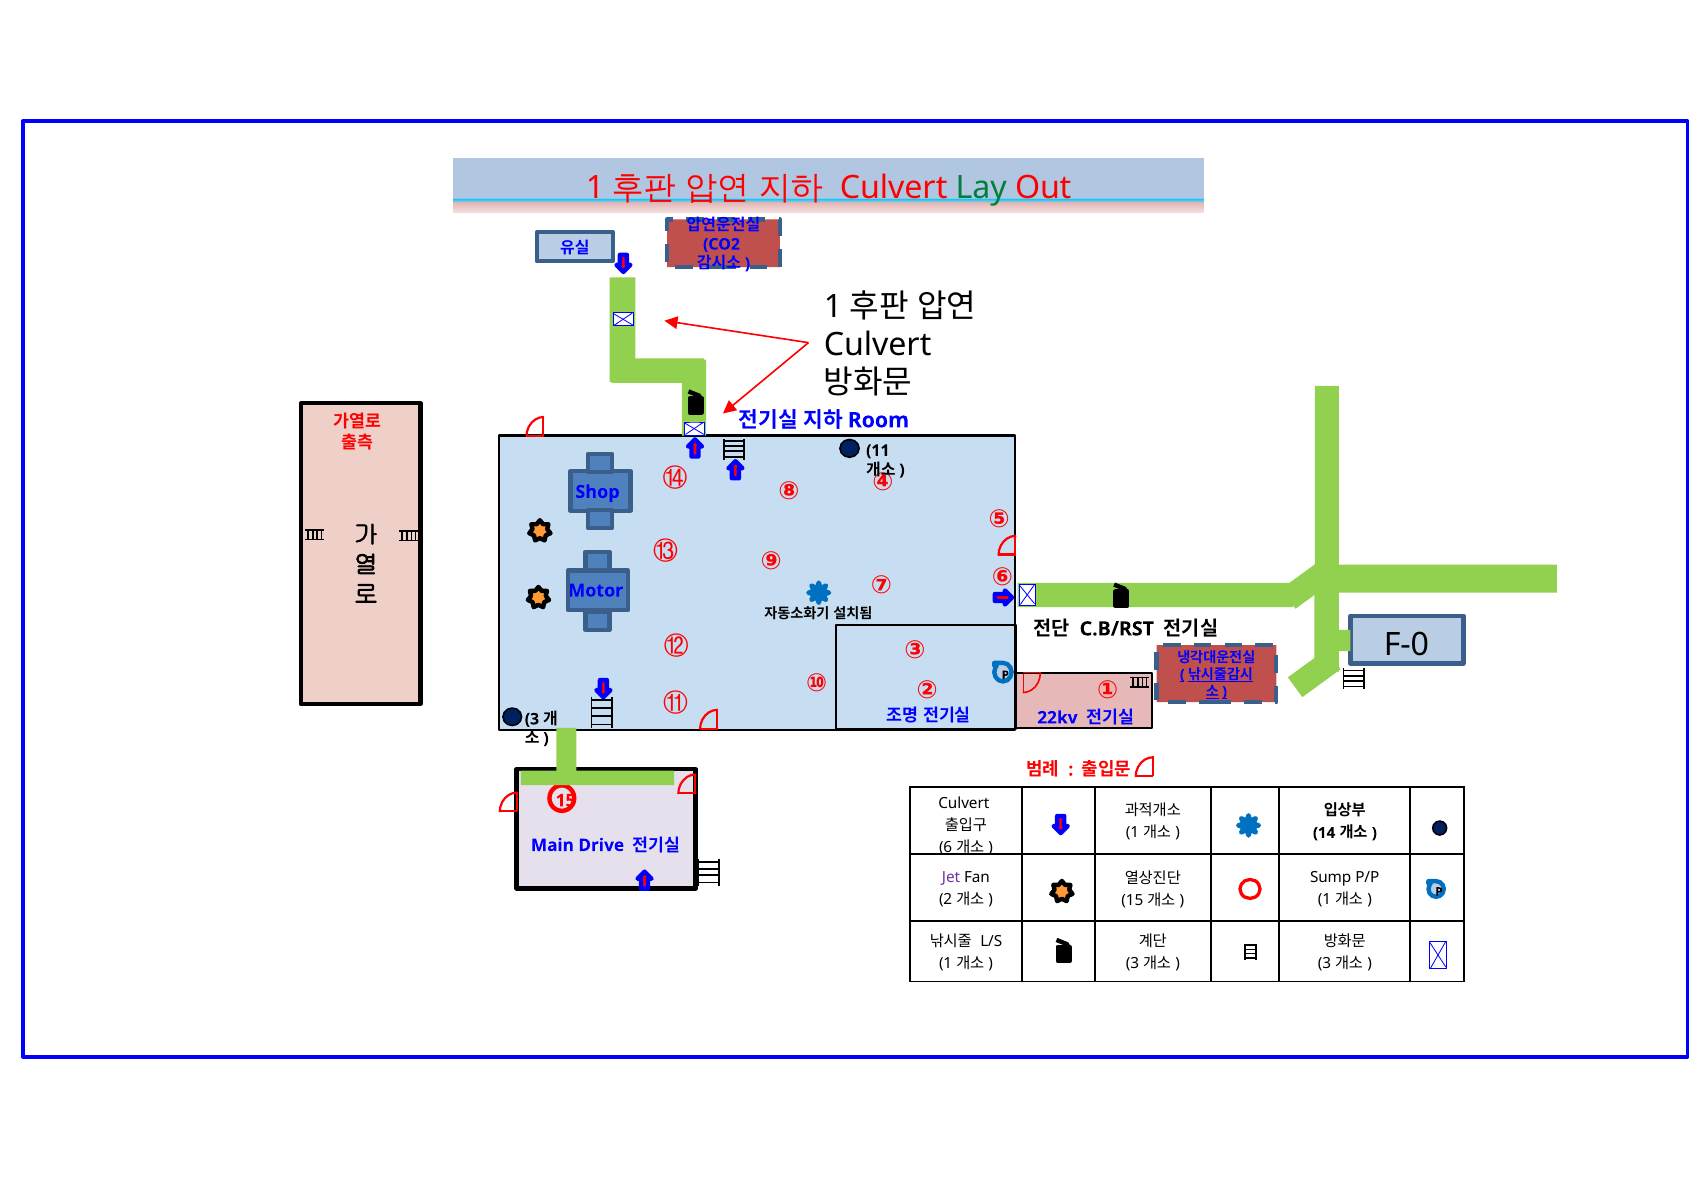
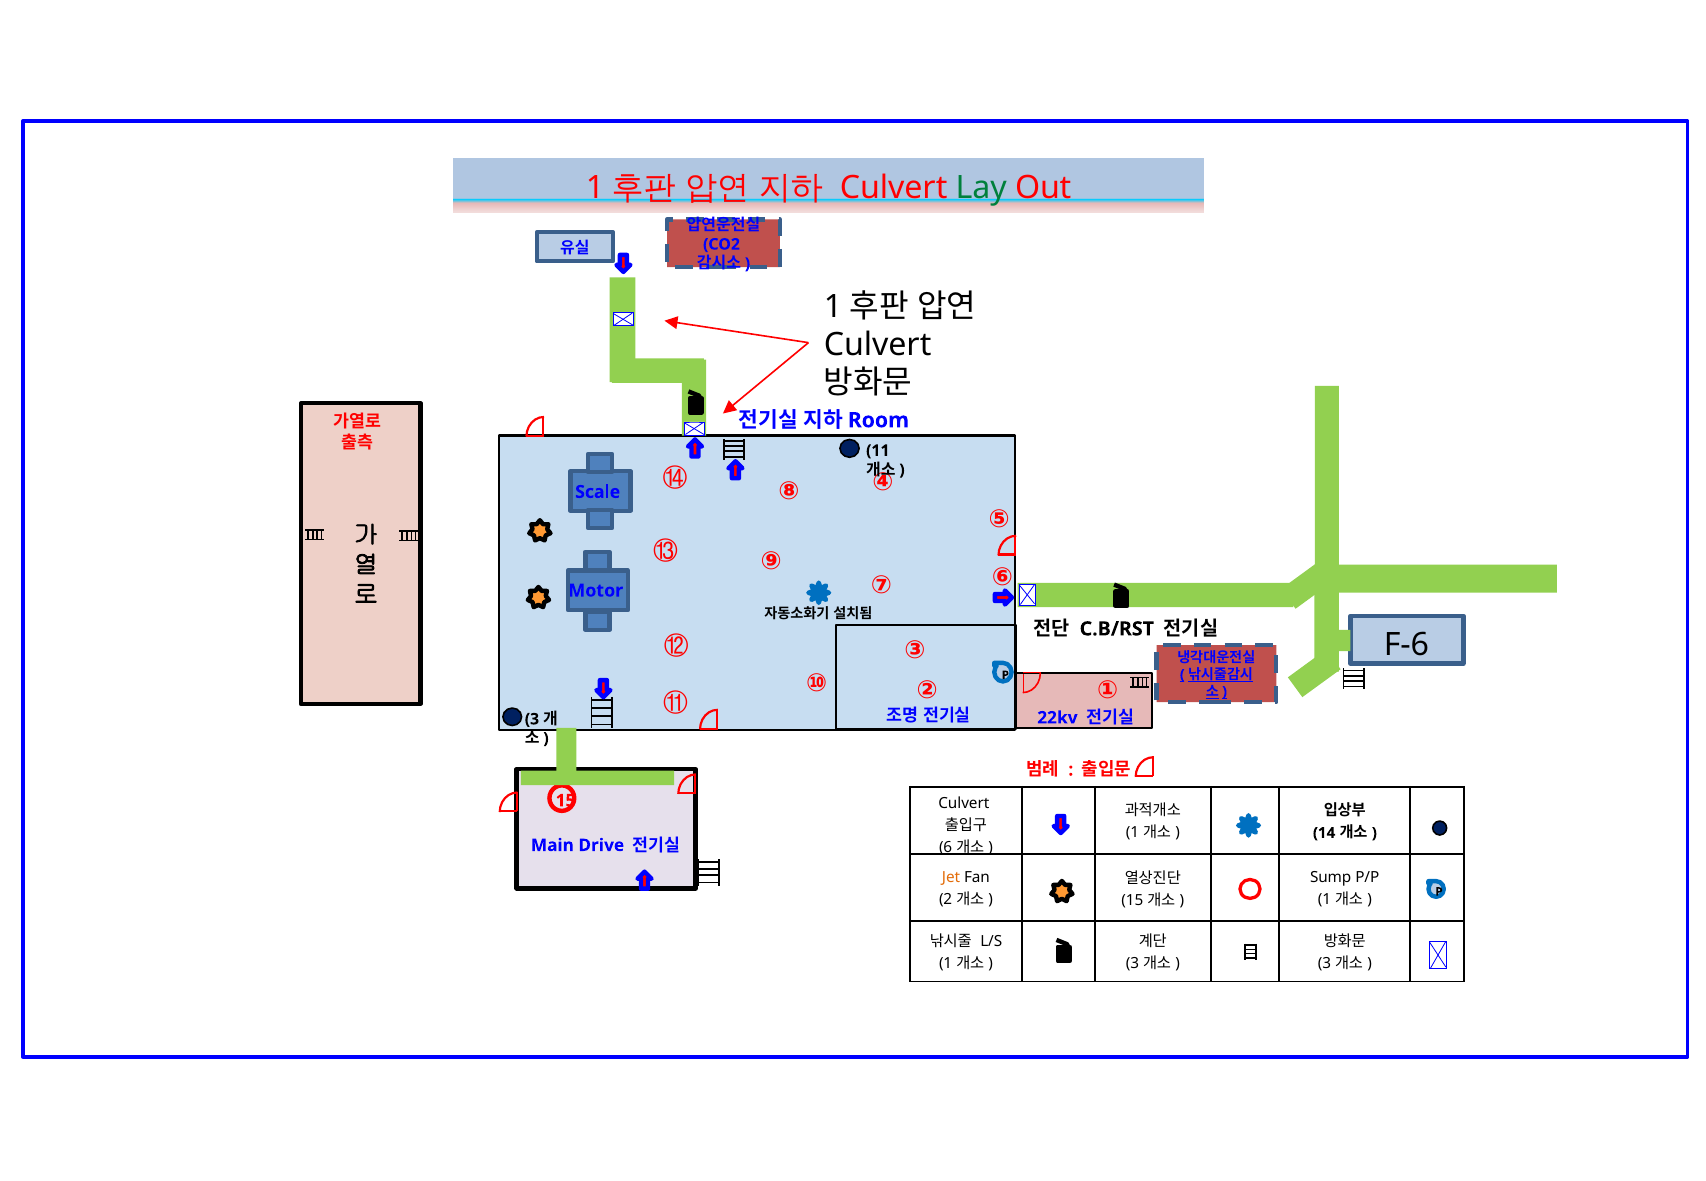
Shop: Shop -> Scale
F-0: F-0 -> F-6
Jet colour: purple -> orange
